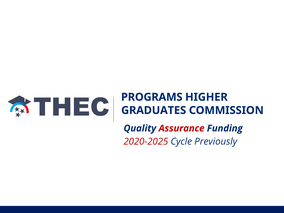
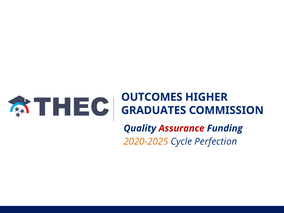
PROGRAMS: PROGRAMS -> OUTCOMES
2020-2025 colour: red -> orange
Previously: Previously -> Perfection
